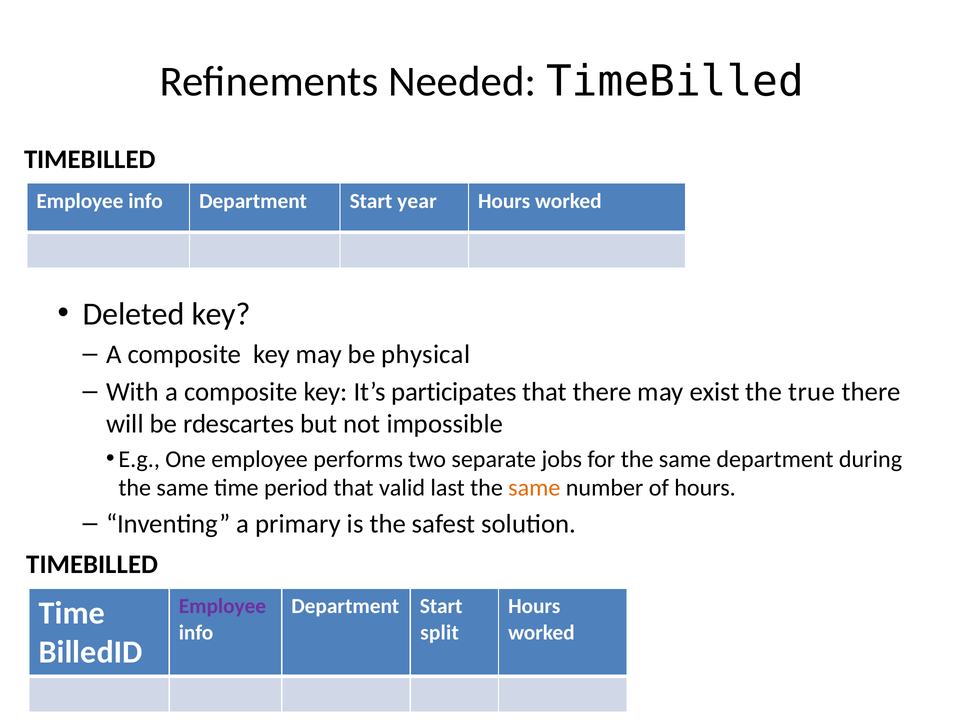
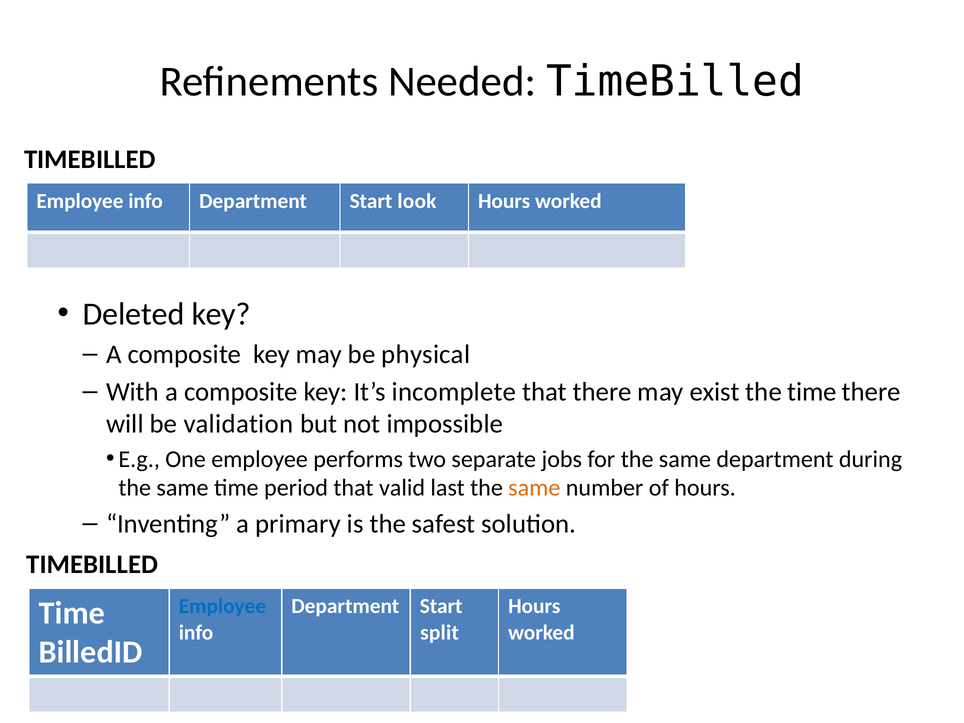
year: year -> look
participates: participates -> incomplete
the true: true -> time
rdescartes: rdescartes -> validation
Employee at (222, 606) colour: purple -> blue
